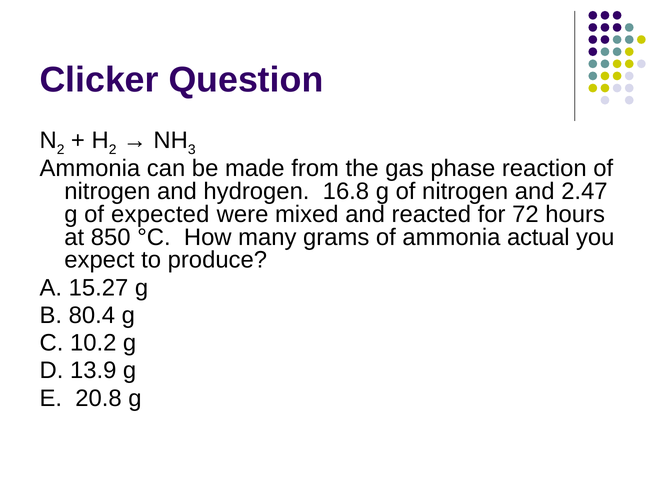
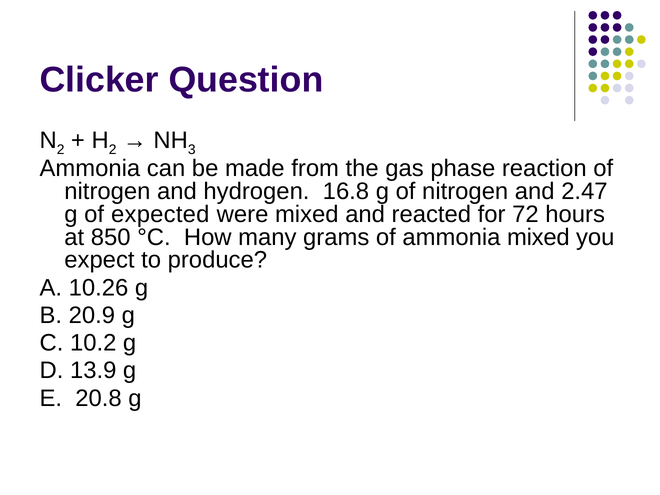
ammonia actual: actual -> mixed
15.27: 15.27 -> 10.26
80.4: 80.4 -> 20.9
